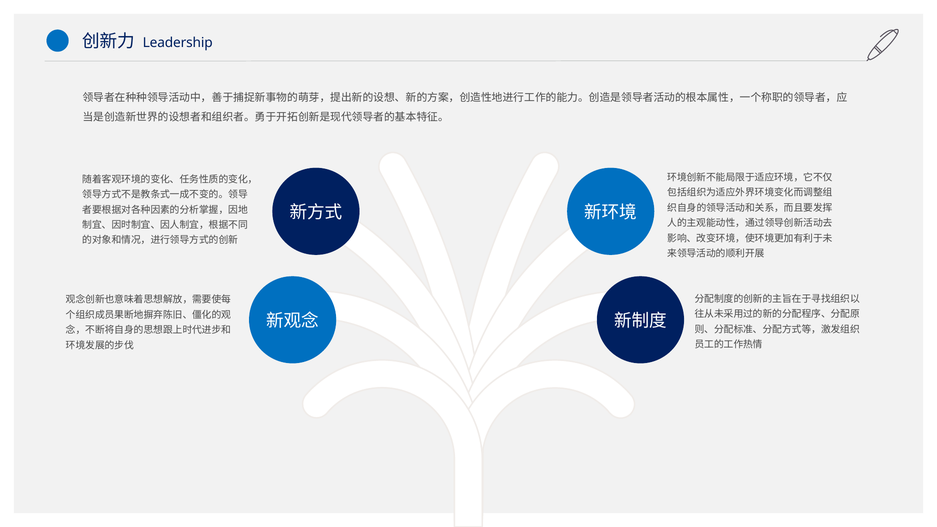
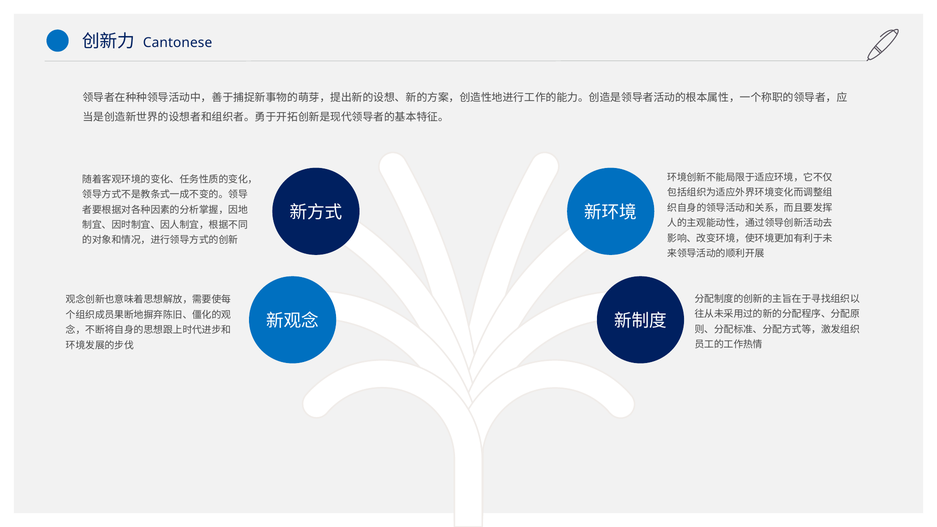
Leadership: Leadership -> Cantonese
